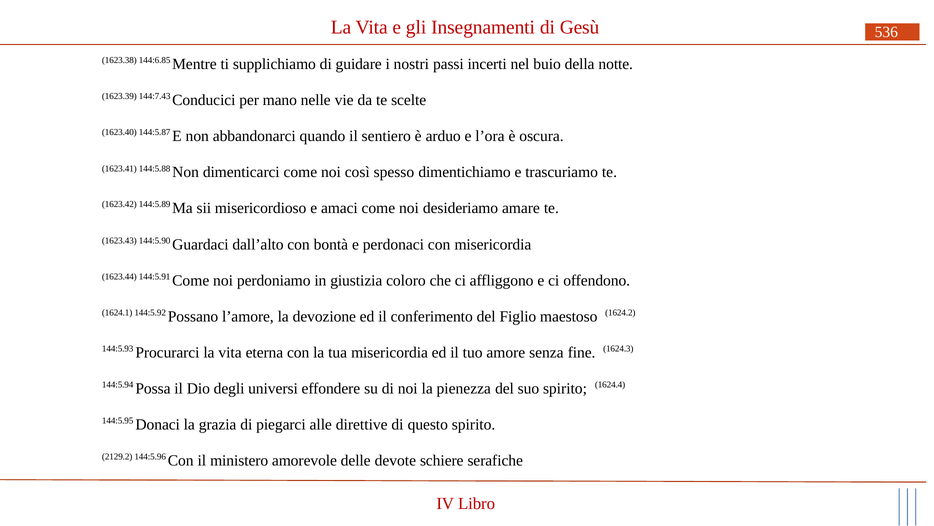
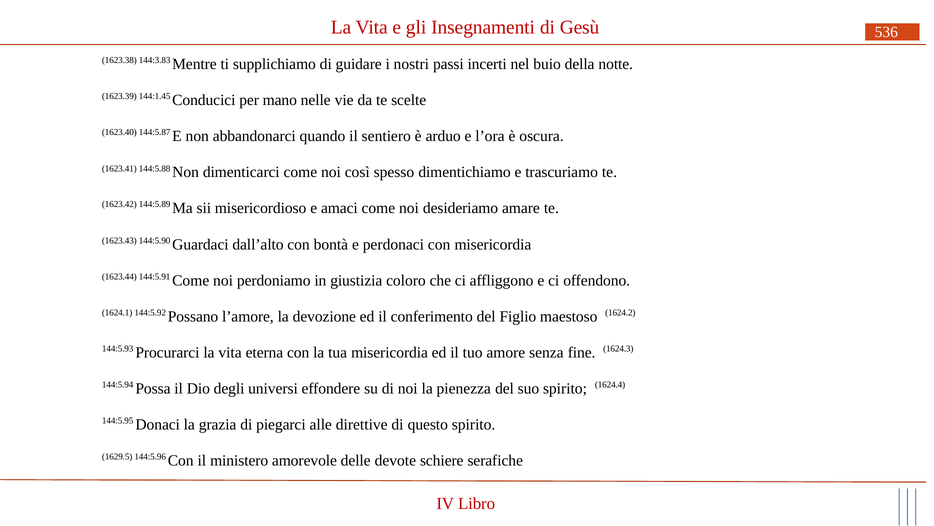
144:6.85: 144:6.85 -> 144:3.83
144:7.43: 144:7.43 -> 144:1.45
2129.2: 2129.2 -> 1629.5
